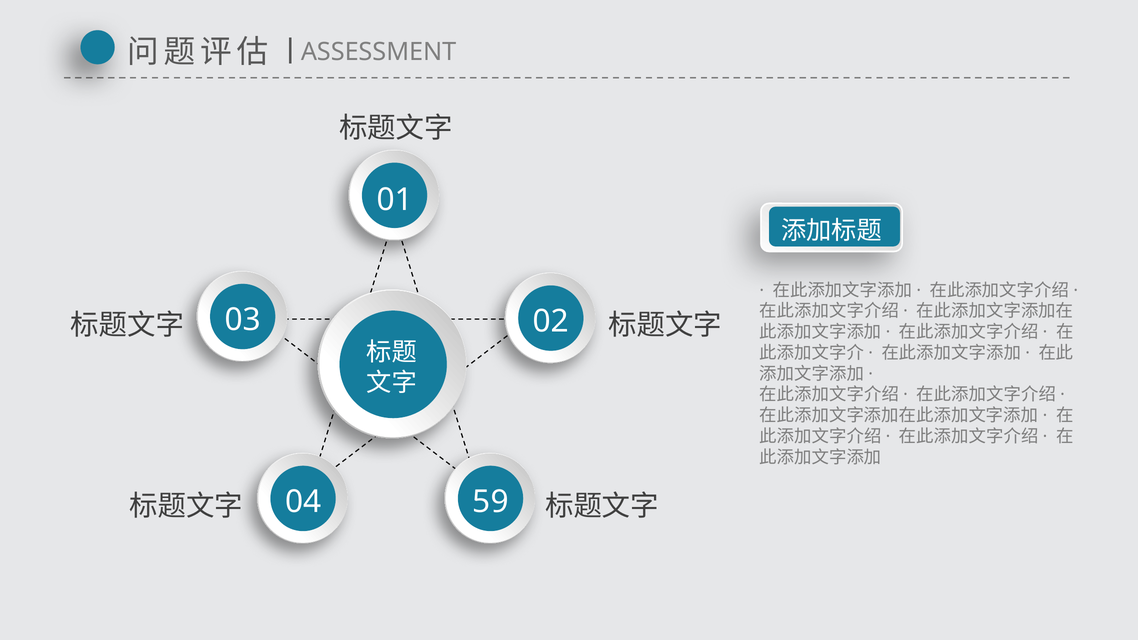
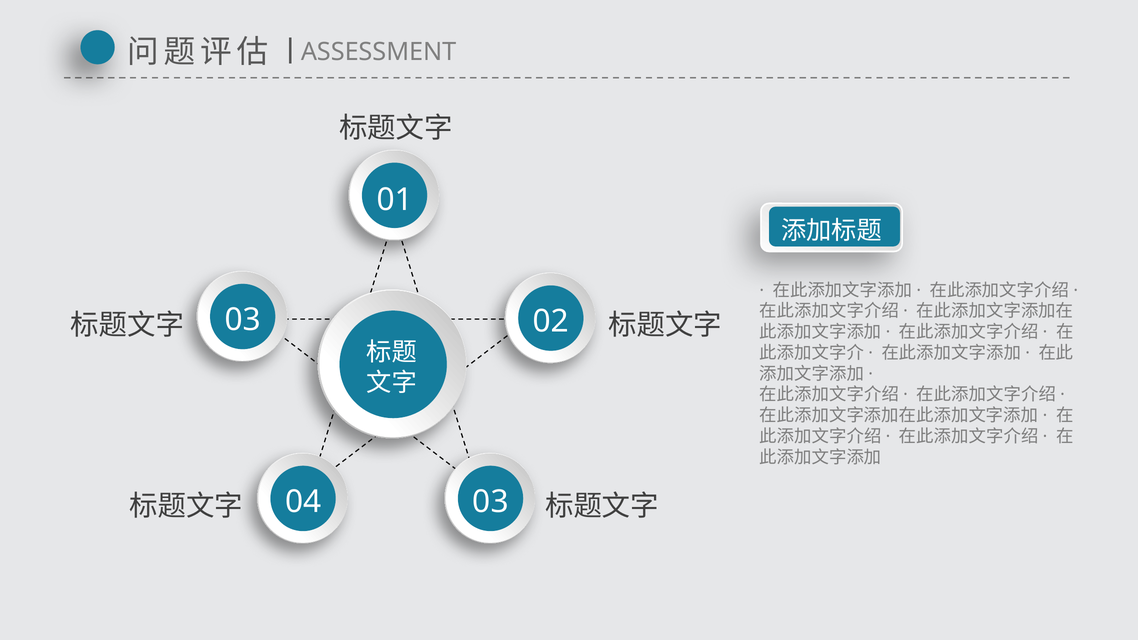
04 59: 59 -> 03
